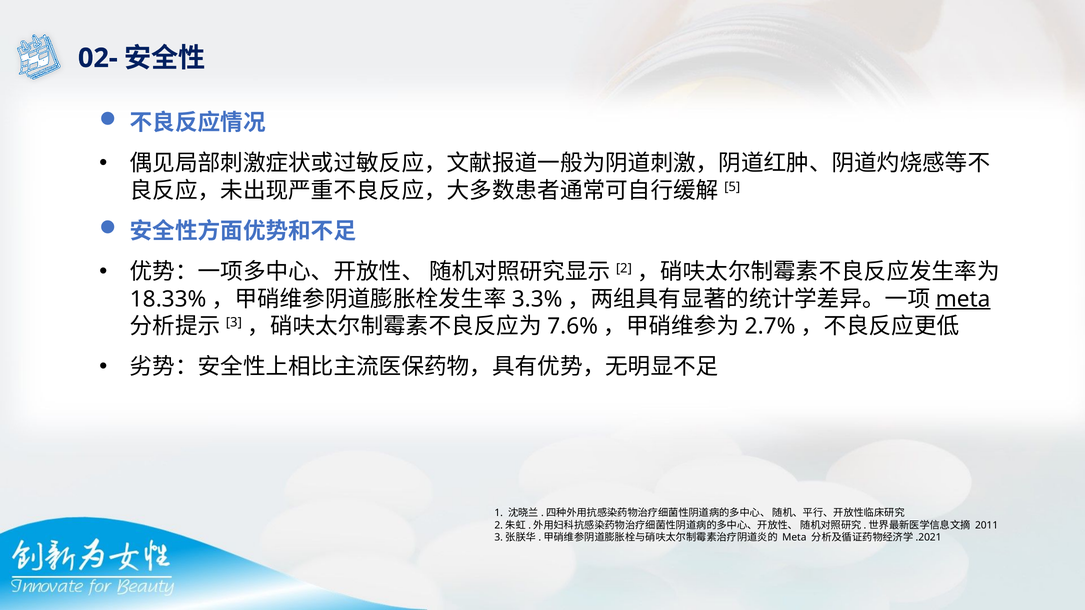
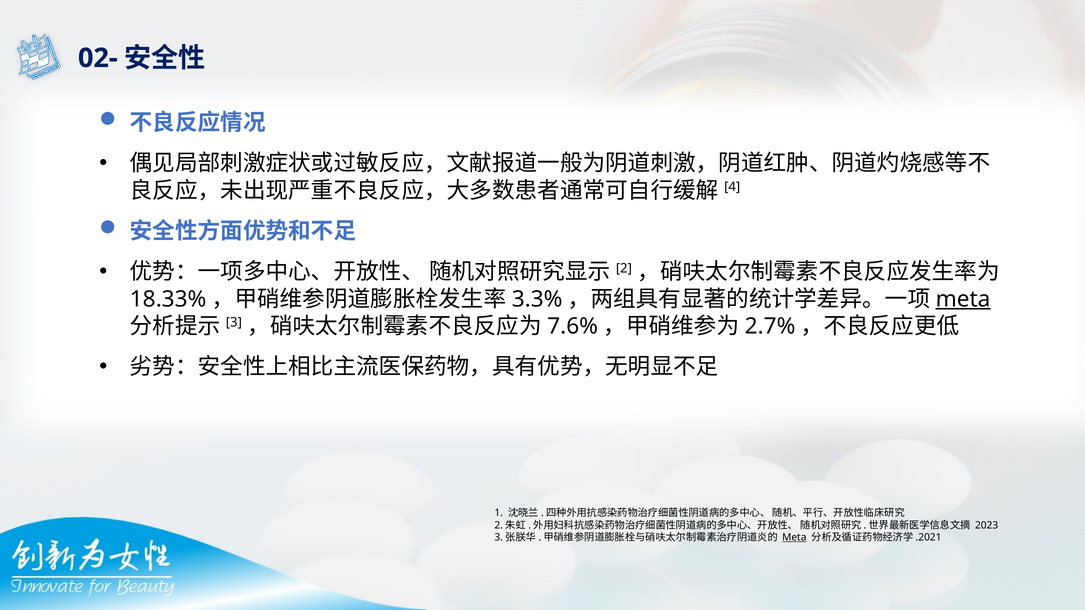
5: 5 -> 4
2011: 2011 -> 2023
Meta at (794, 538) underline: none -> present
